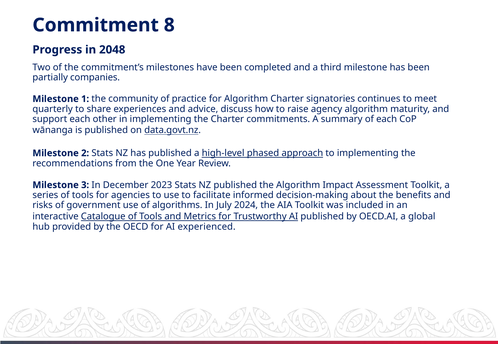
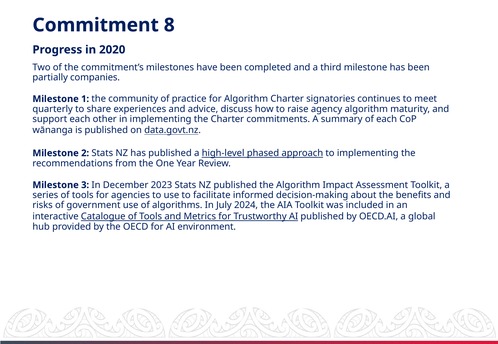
2048: 2048 -> 2020
experienced: experienced -> environment
